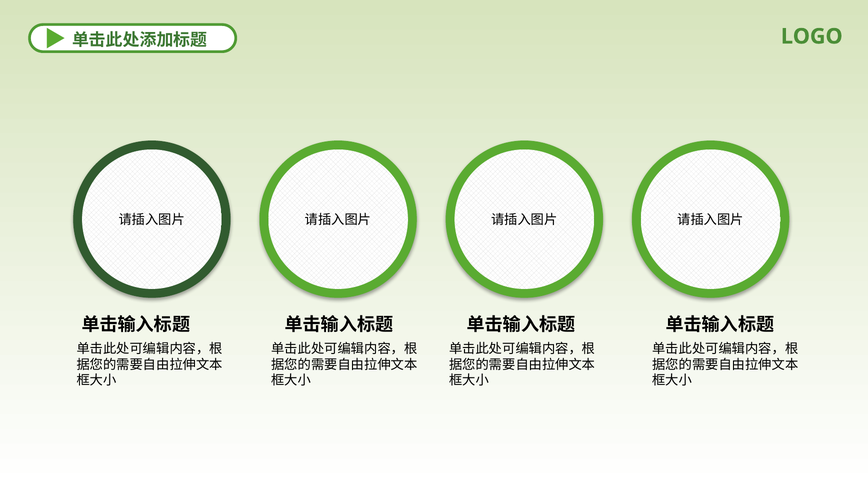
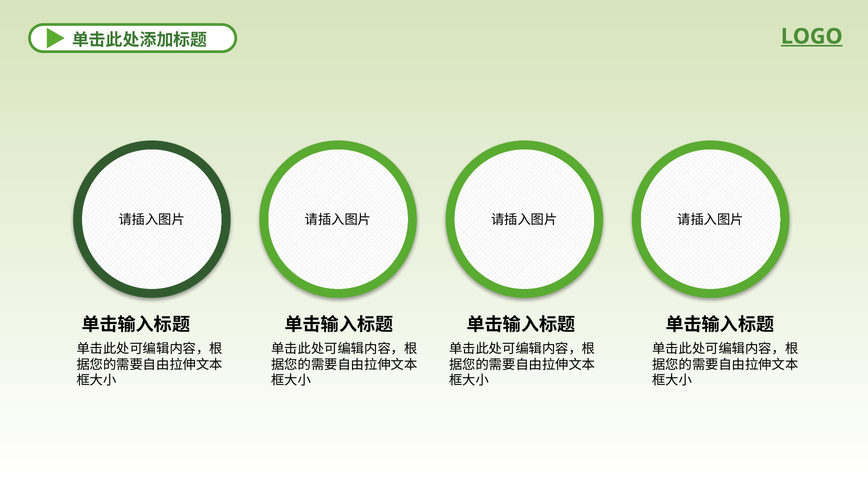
LOGO underline: none -> present
